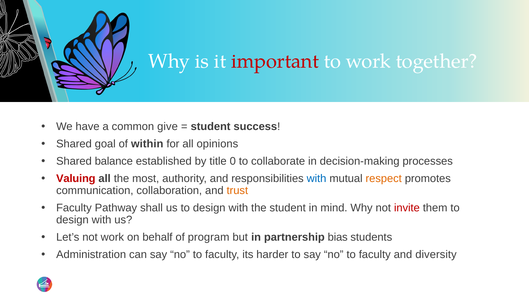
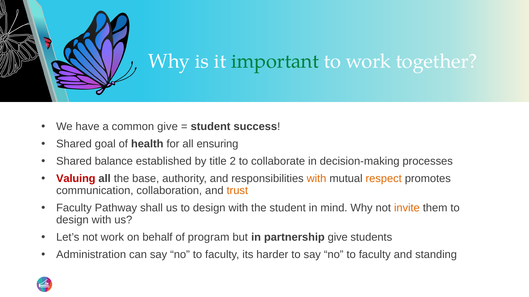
important colour: red -> green
within: within -> health
opinions: opinions -> ensuring
0: 0 -> 2
most: most -> base
with at (317, 179) colour: blue -> orange
invite colour: red -> orange
partnership bias: bias -> give
diversity: diversity -> standing
